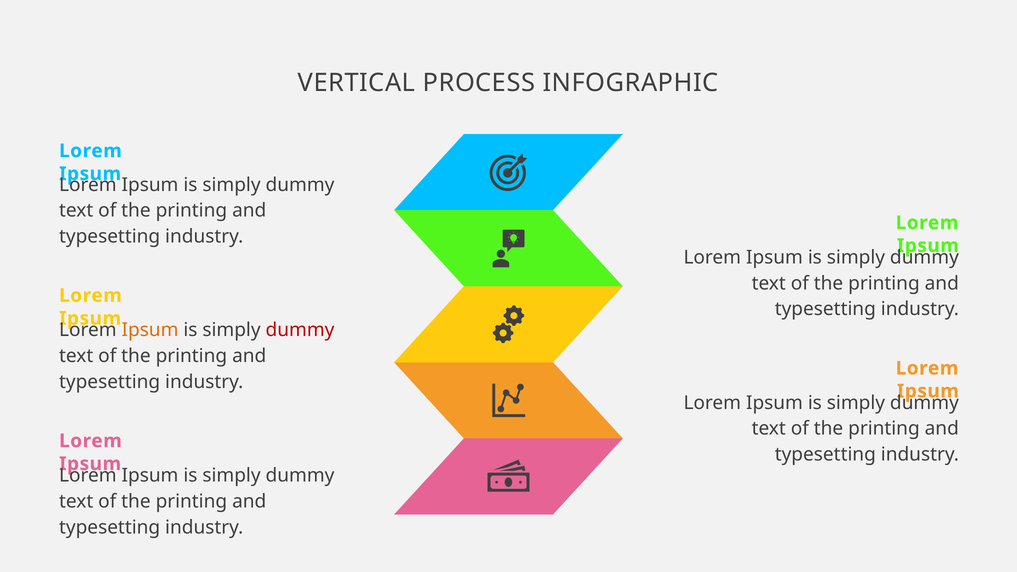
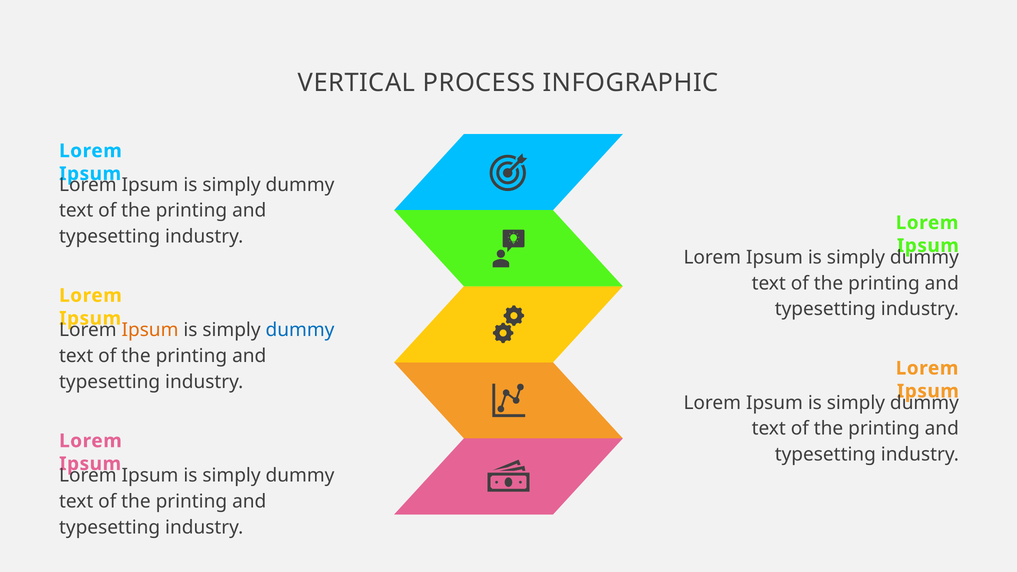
dummy at (300, 330) colour: red -> blue
